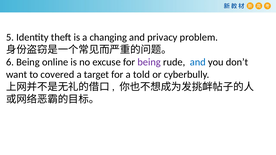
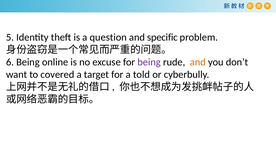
changing: changing -> question
privacy: privacy -> specific
and at (198, 62) colour: blue -> orange
